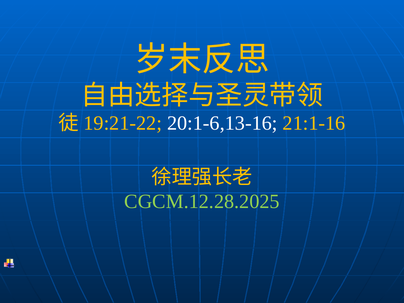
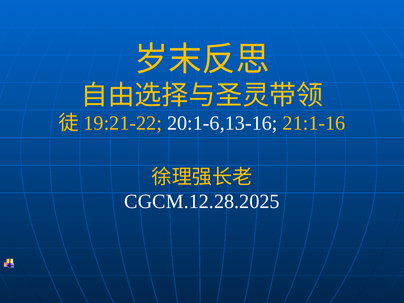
CGCM.12.28.2025 colour: light green -> white
